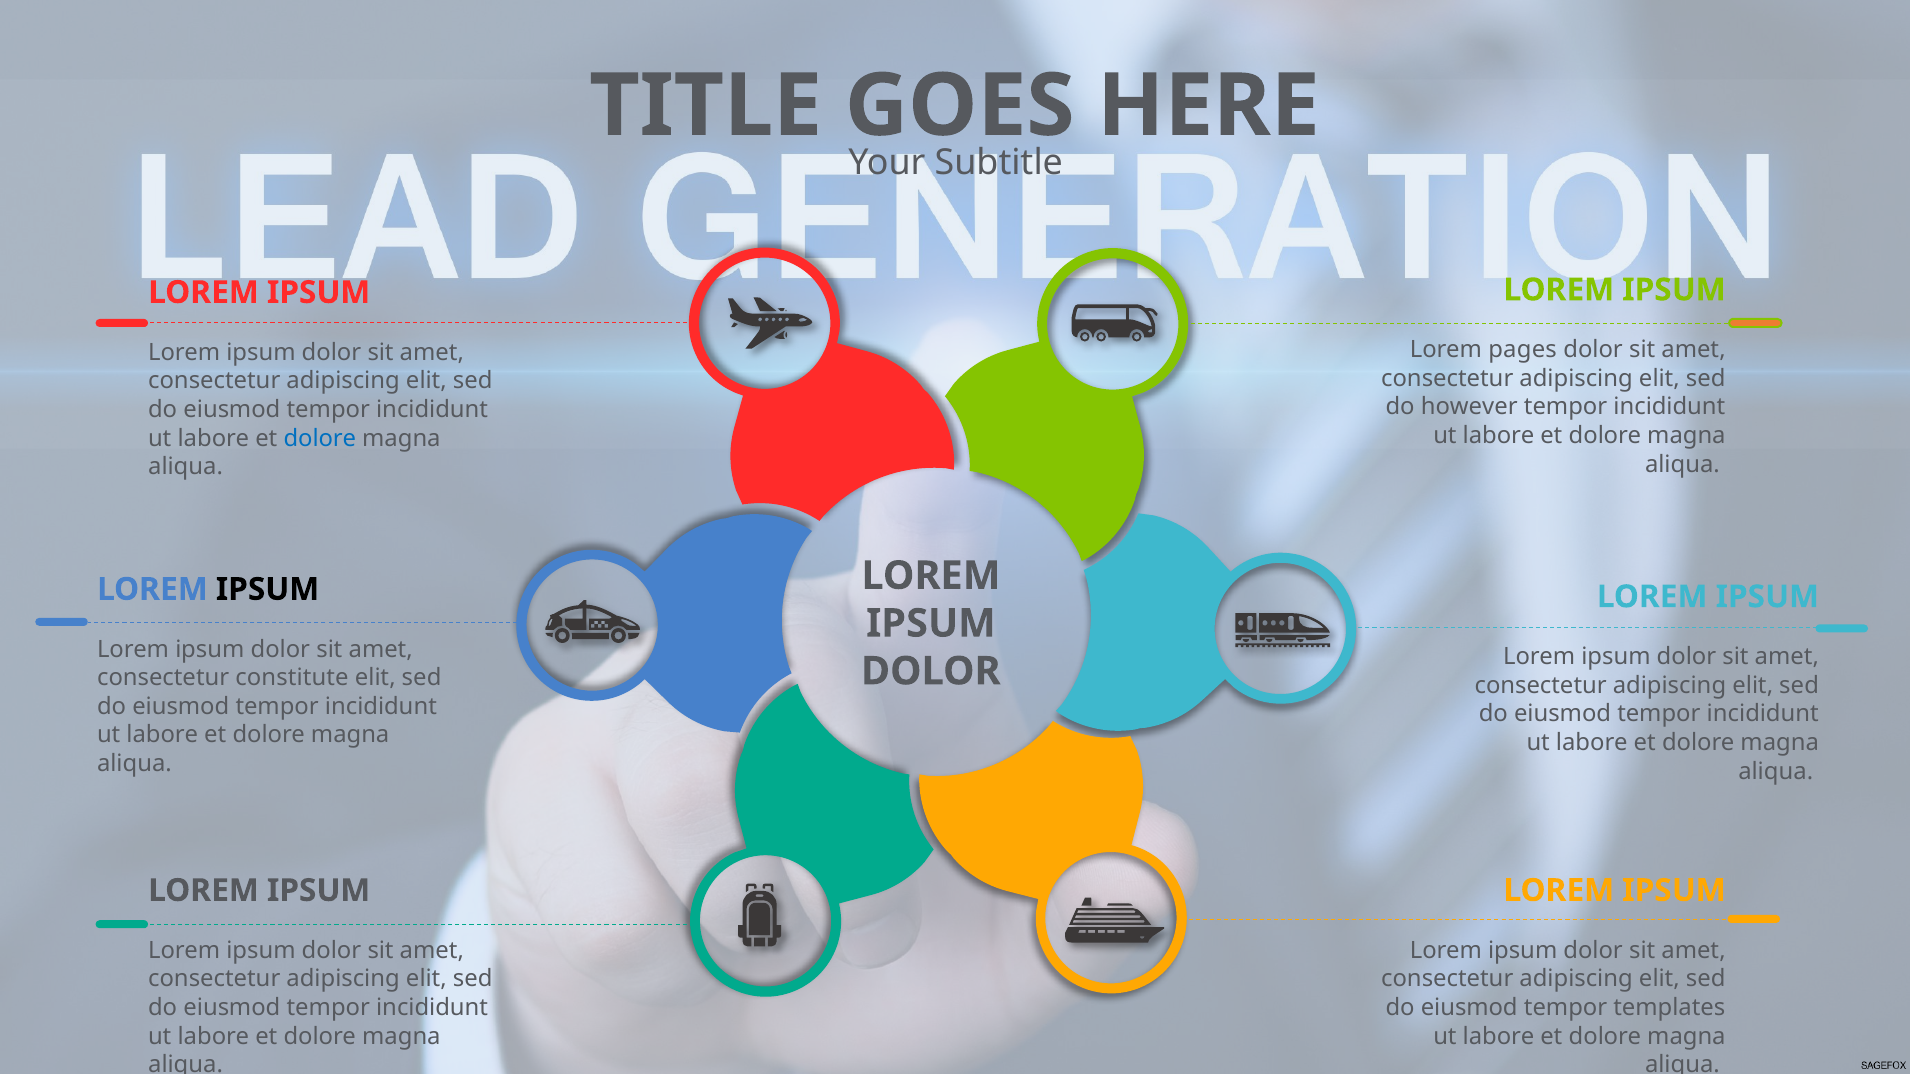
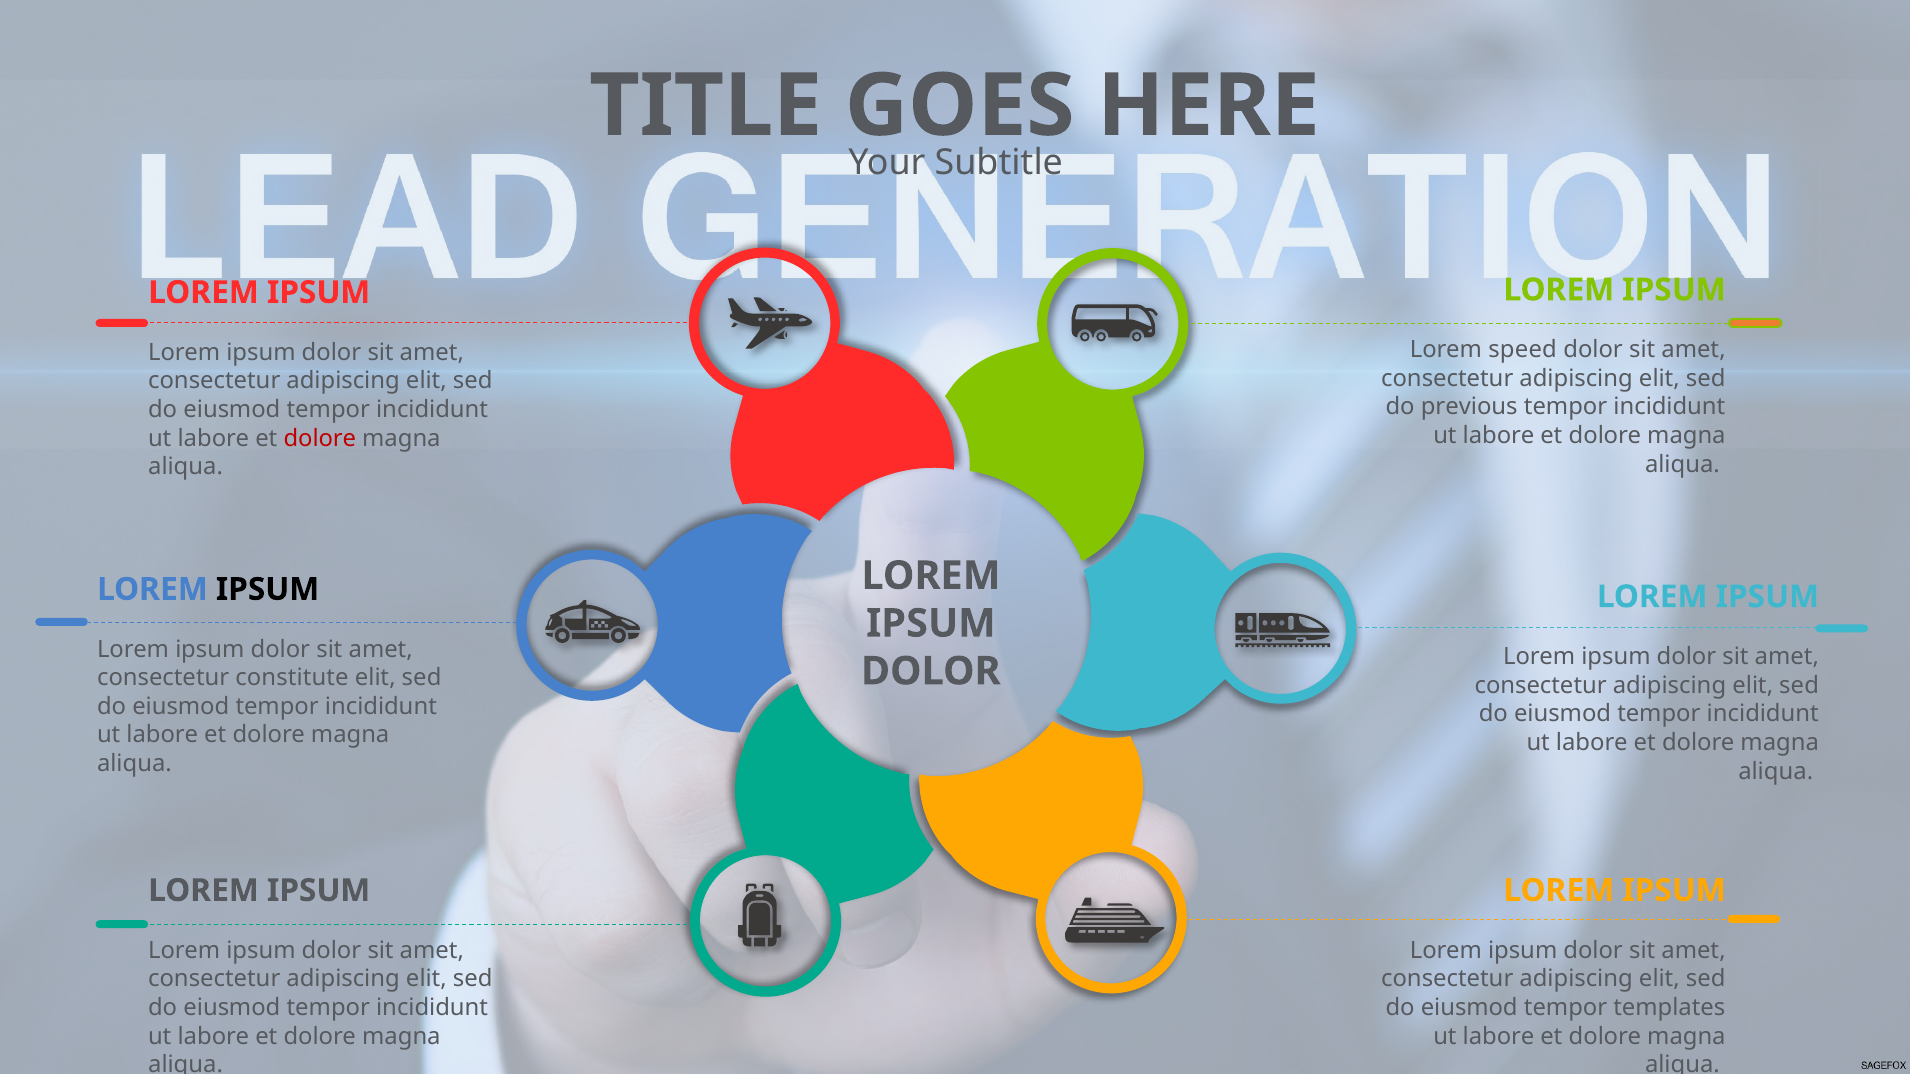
pages: pages -> speed
however: however -> previous
dolore at (320, 438) colour: blue -> red
